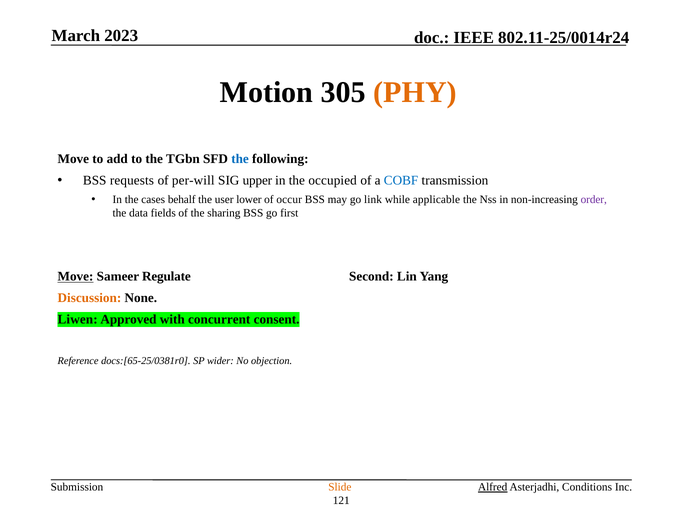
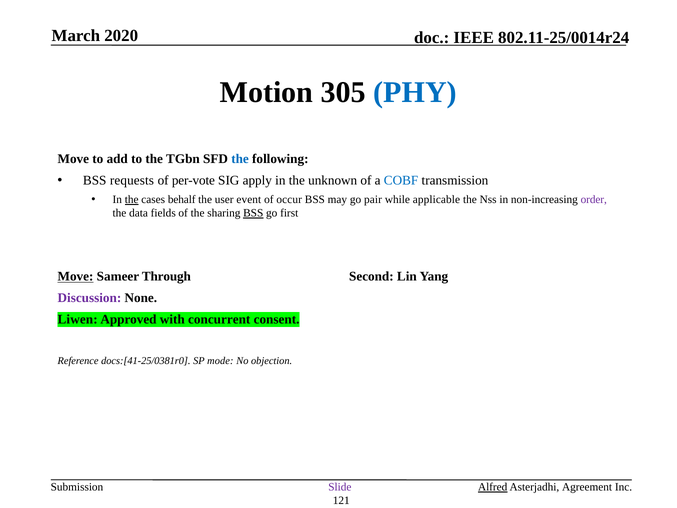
2023: 2023 -> 2020
PHY colour: orange -> blue
per-will: per-will -> per-vote
upper: upper -> apply
occupied: occupied -> unknown
the at (132, 200) underline: none -> present
lower: lower -> event
link: link -> pair
BSS at (253, 213) underline: none -> present
Regulate: Regulate -> Through
Discussion colour: orange -> purple
docs:[65-25/0381r0: docs:[65-25/0381r0 -> docs:[41-25/0381r0
wider: wider -> mode
Slide colour: orange -> purple
Conditions: Conditions -> Agreement
